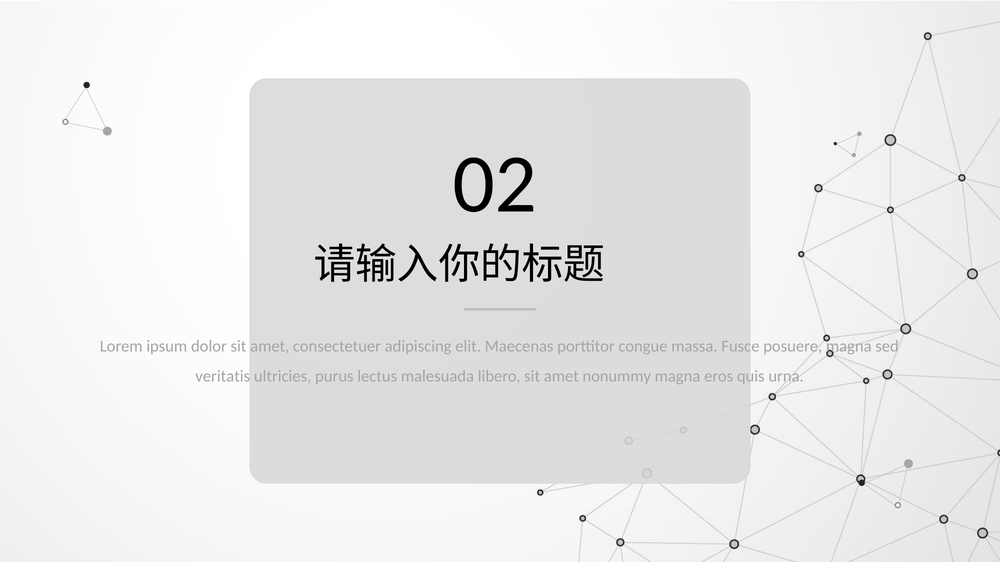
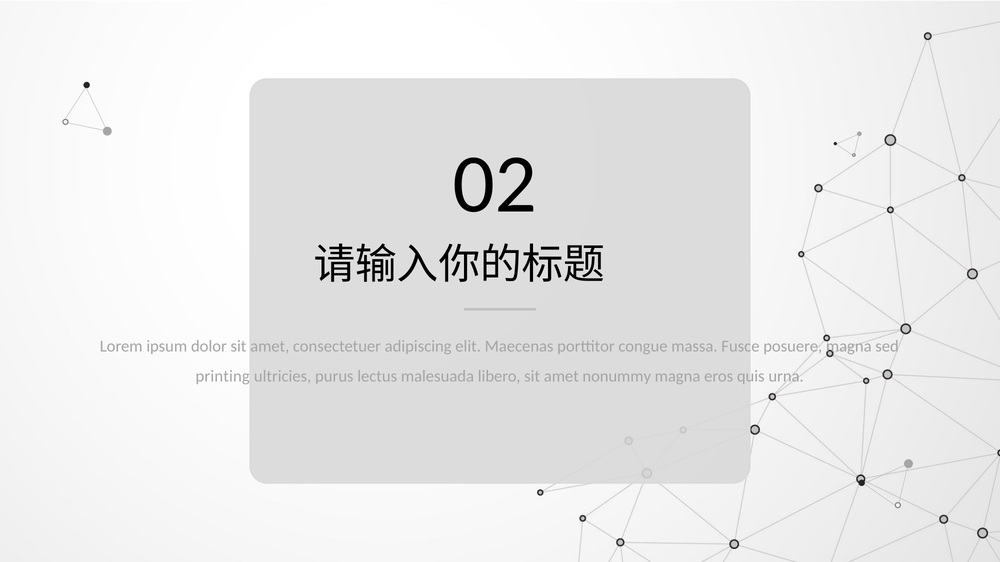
veritatis: veritatis -> printing
